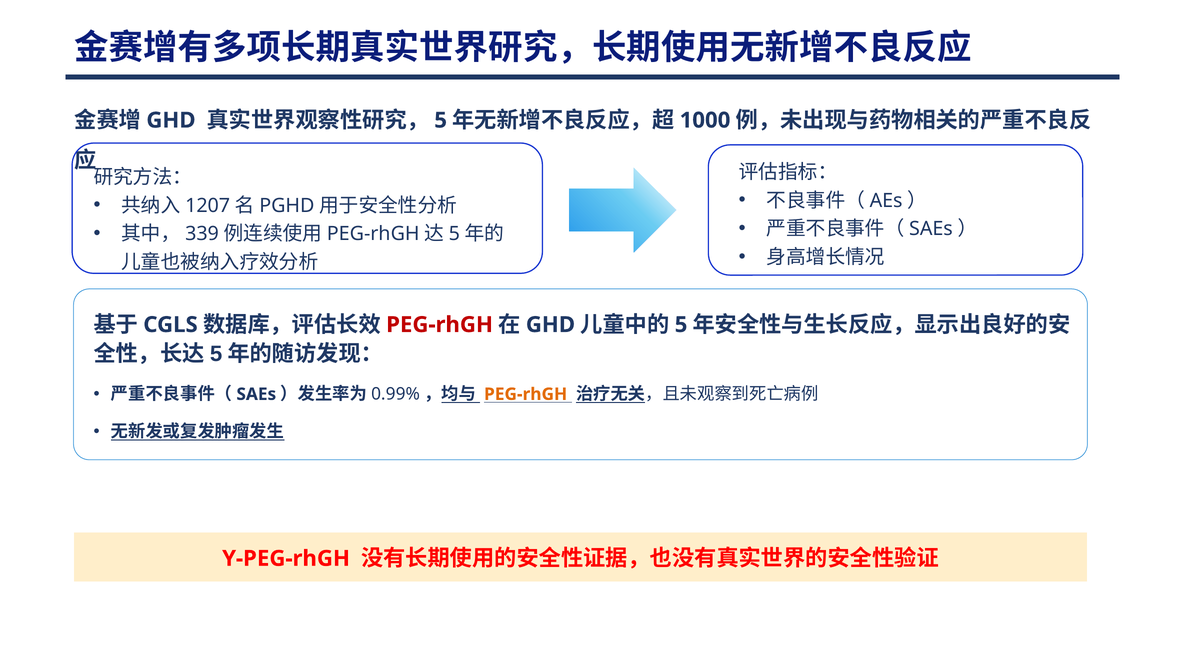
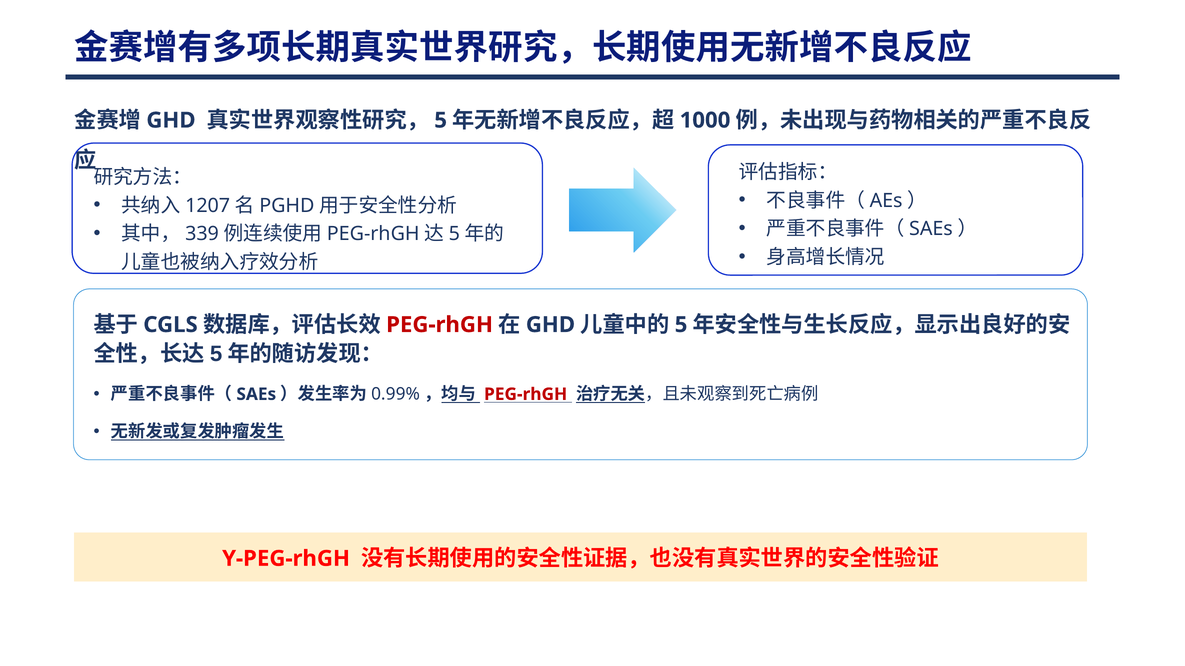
PEG-rhGH at (526, 395) colour: orange -> red
